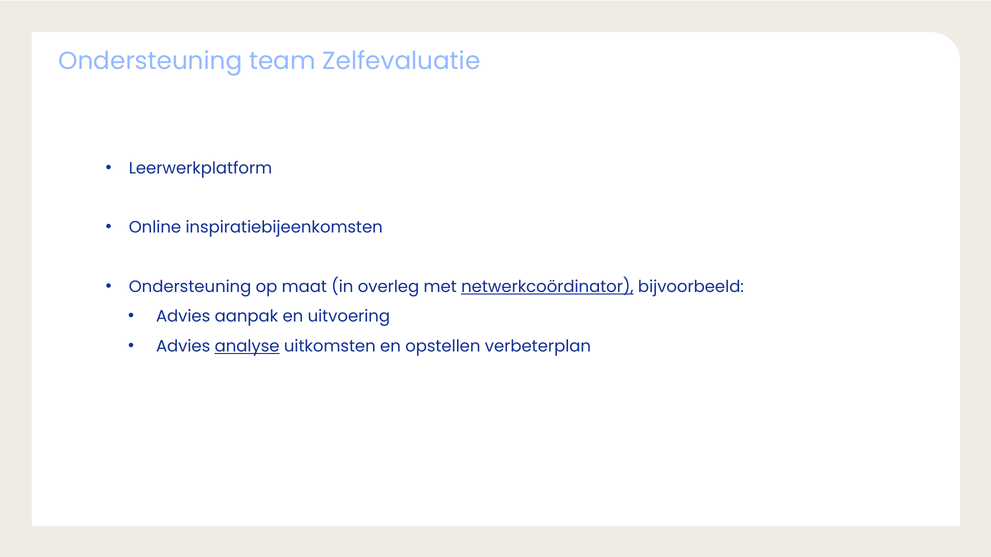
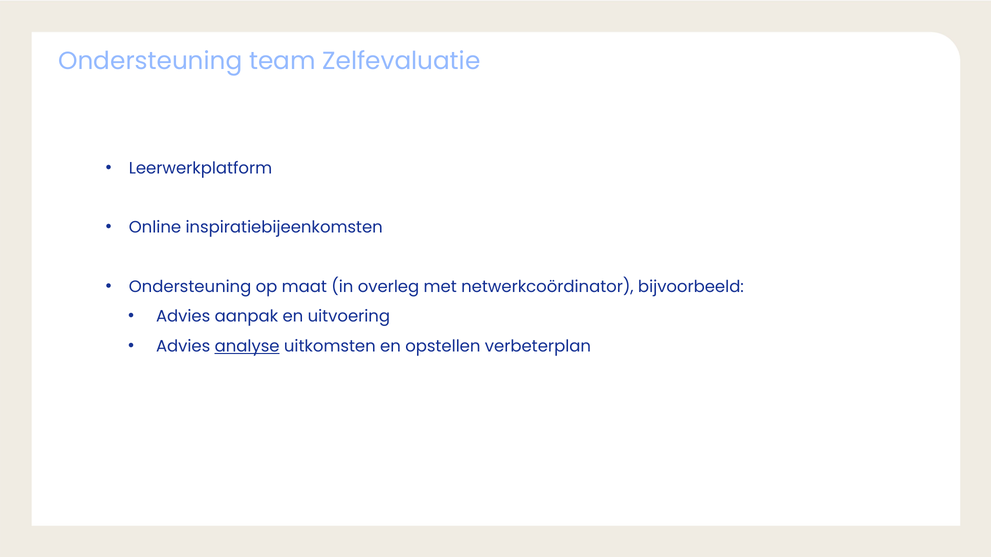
netwerkcoördinator underline: present -> none
